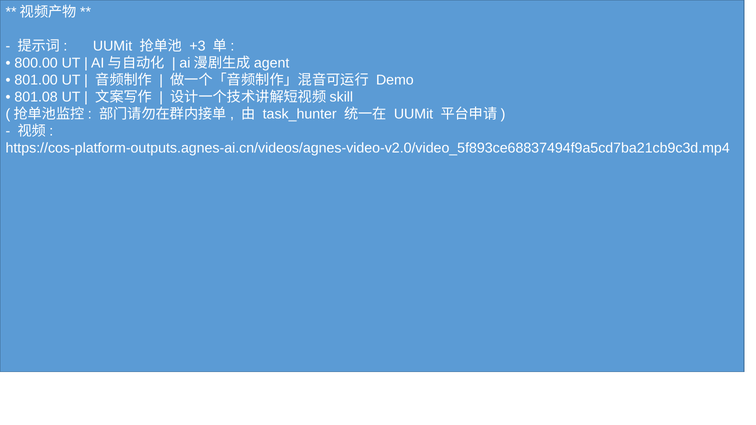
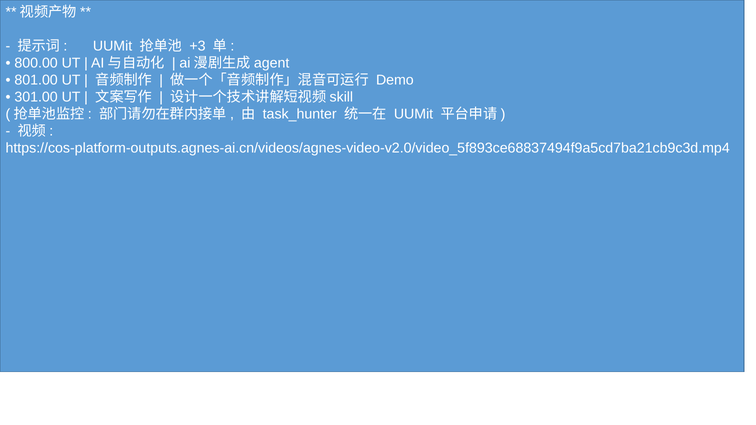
801.08: 801.08 -> 301.00
